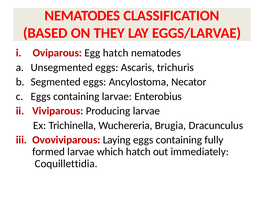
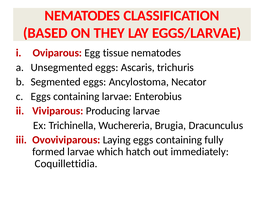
Egg hatch: hatch -> tissue
